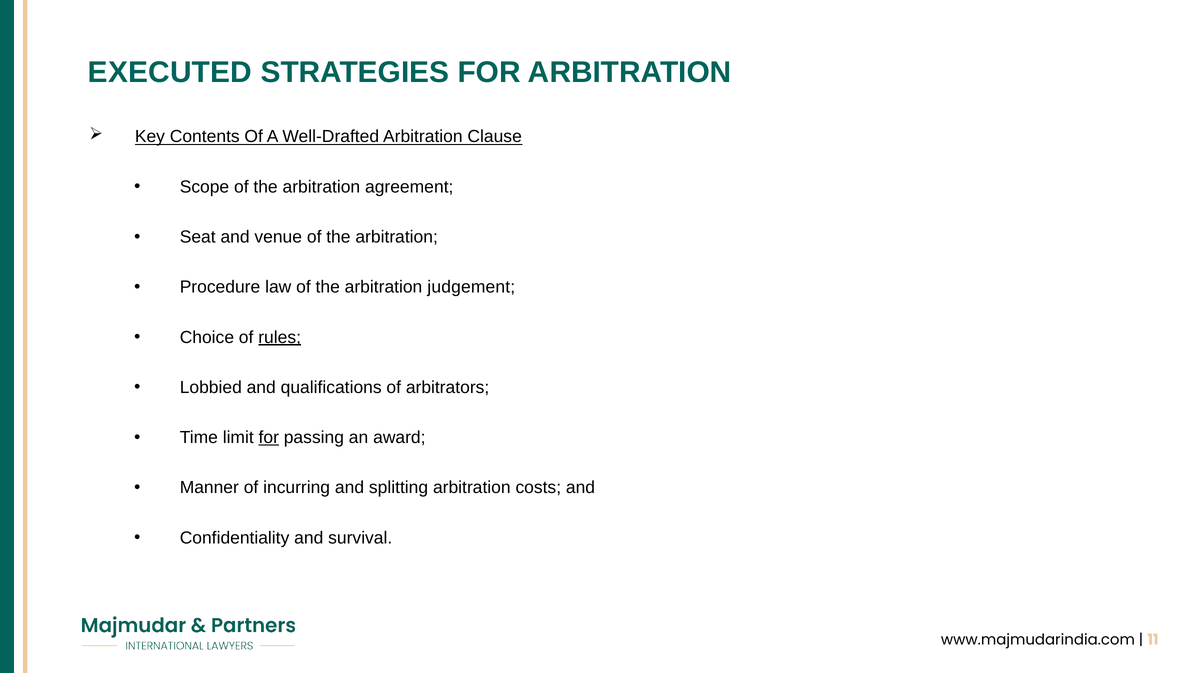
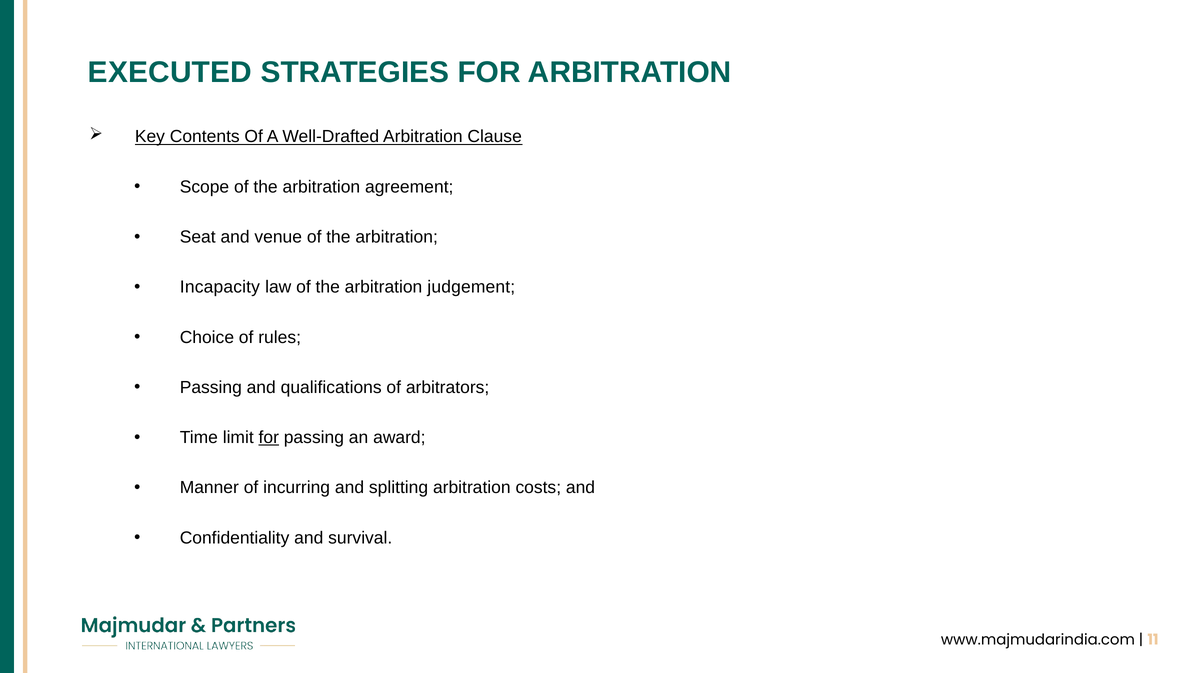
Procedure: Procedure -> Incapacity
rules underline: present -> none
Lobbied at (211, 387): Lobbied -> Passing
